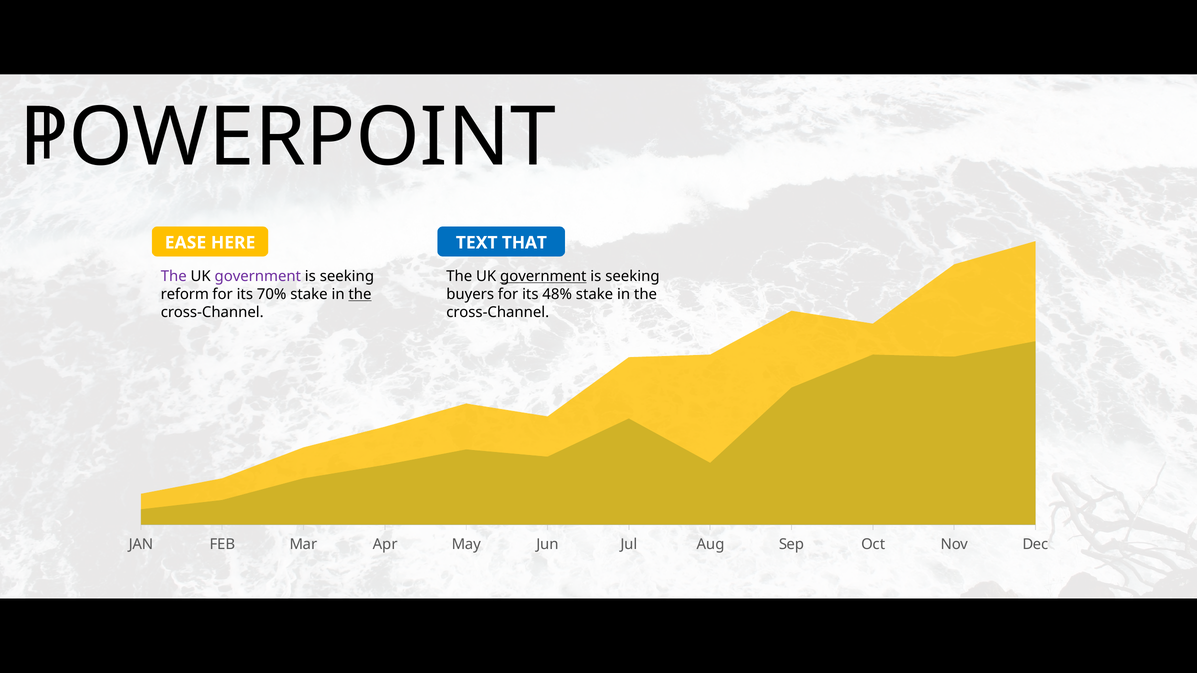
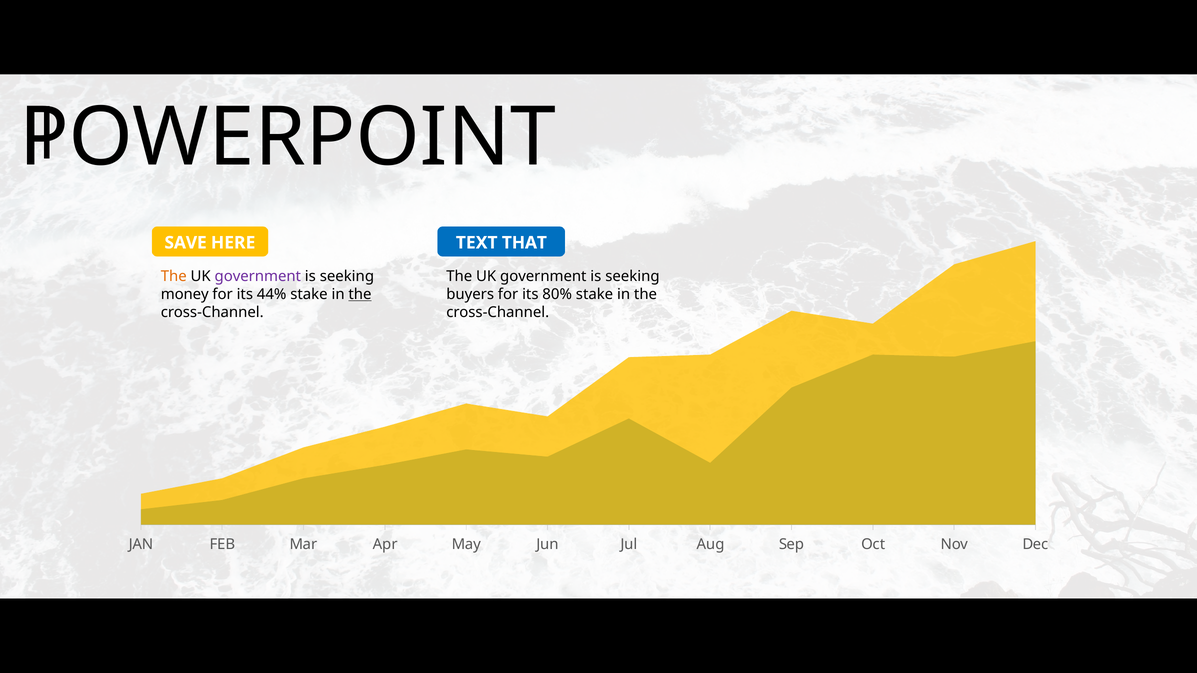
EASE: EASE -> SAVE
The at (174, 277) colour: purple -> orange
government at (543, 277) underline: present -> none
reform: reform -> money
70%: 70% -> 44%
48%: 48% -> 80%
